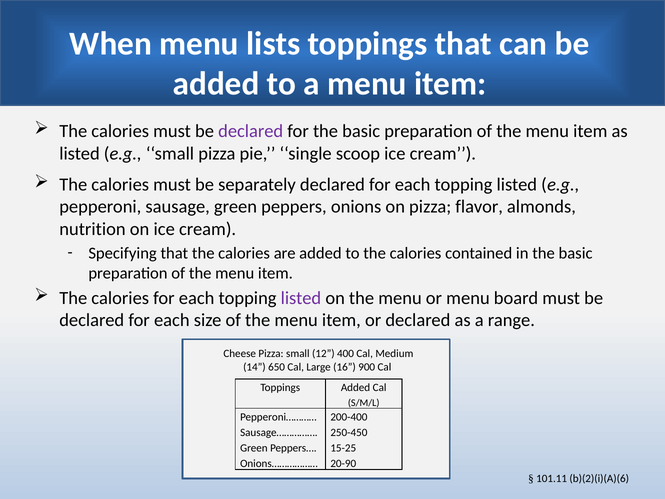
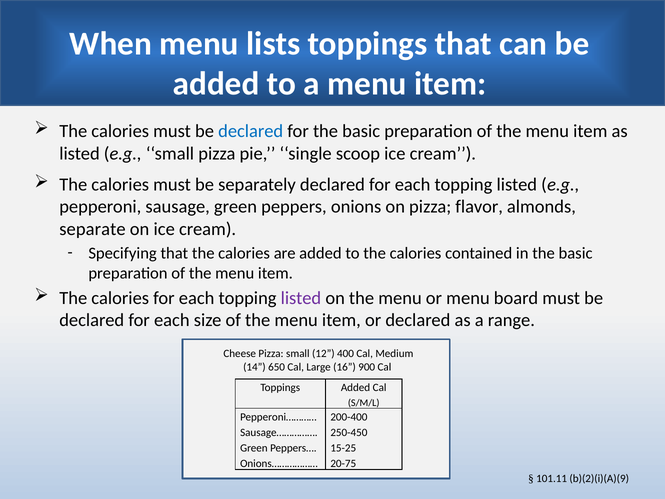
declared at (251, 131) colour: purple -> blue
nutrition: nutrition -> separate
20-90: 20-90 -> 20-75
b)(2)(i)(A)(6: b)(2)(i)(A)(6 -> b)(2)(i)(A)(9
